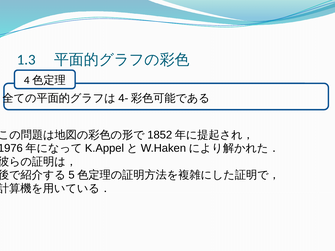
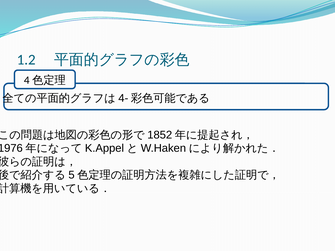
1.3: 1.3 -> 1.2
